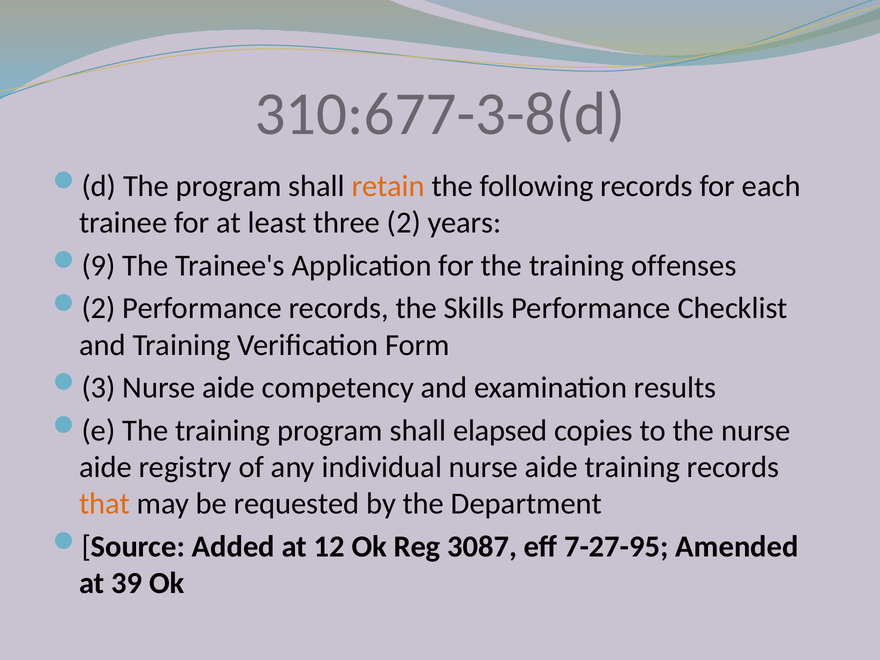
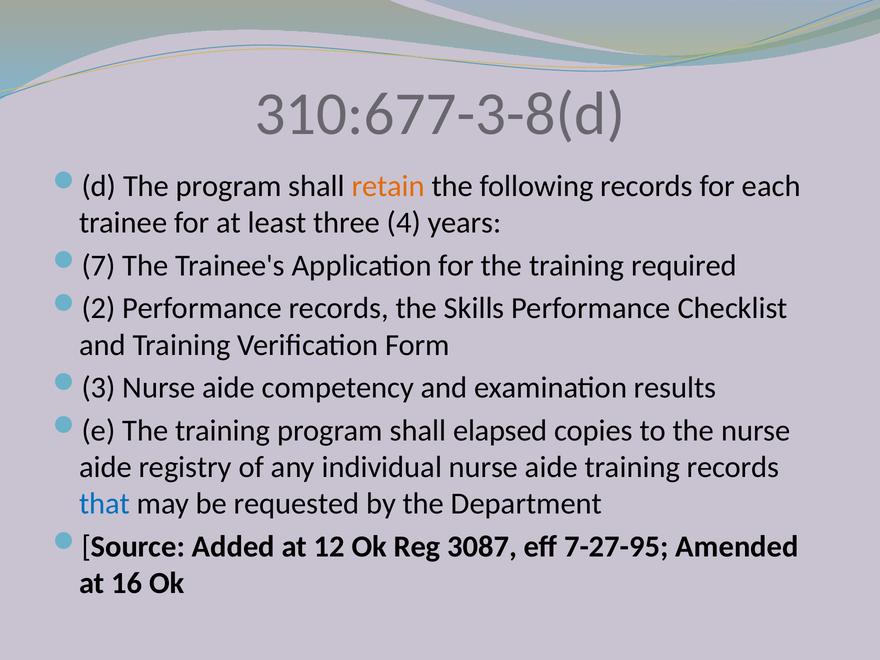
three 2: 2 -> 4
9: 9 -> 7
offenses: offenses -> required
that colour: orange -> blue
39: 39 -> 16
